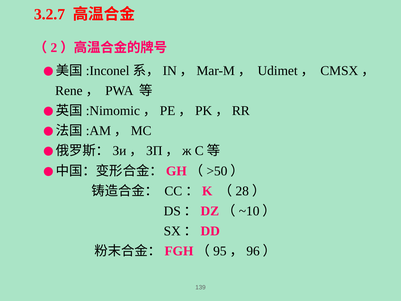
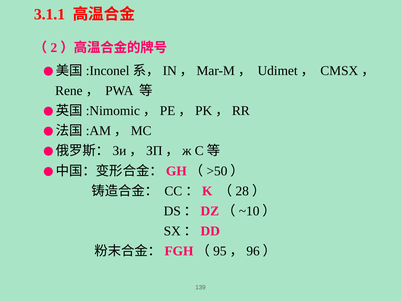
3.2.7: 3.2.7 -> 3.1.1
